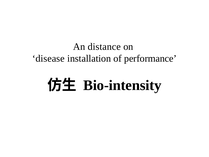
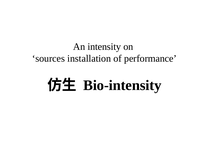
distance: distance -> intensity
disease: disease -> sources
